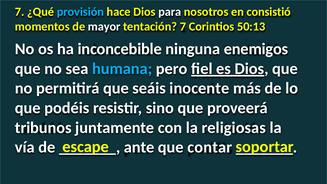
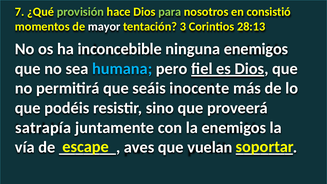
provisión colour: light blue -> light green
para colour: white -> light green
tentación 7: 7 -> 3
50:13: 50:13 -> 28:13
tribunos: tribunos -> satrapía
la religiosas: religiosas -> enemigos
ante: ante -> aves
contar: contar -> vuelan
